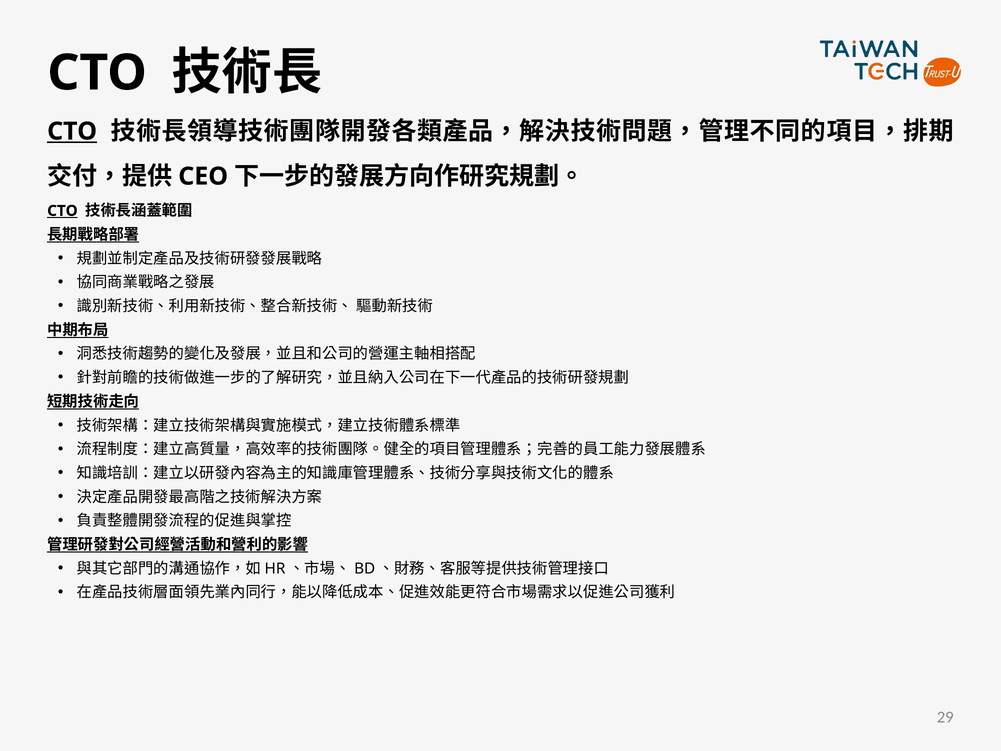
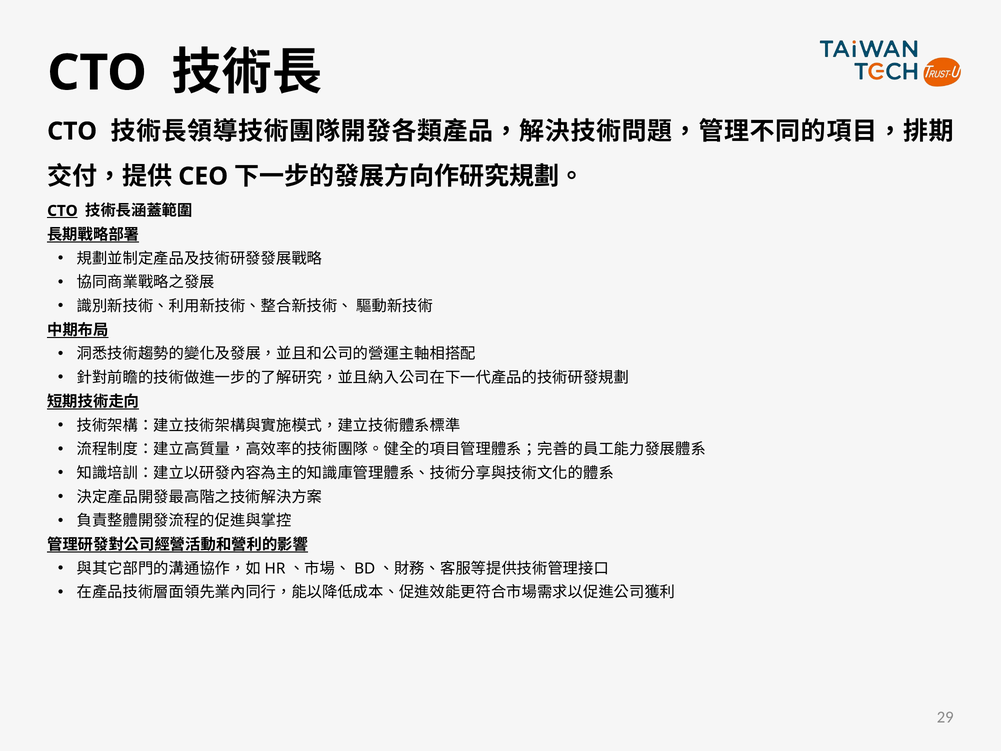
CTO at (72, 131) underline: present -> none
